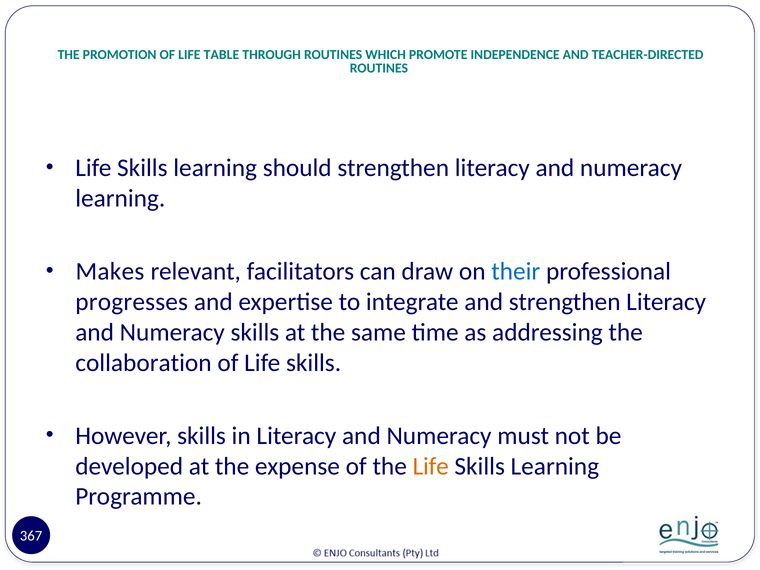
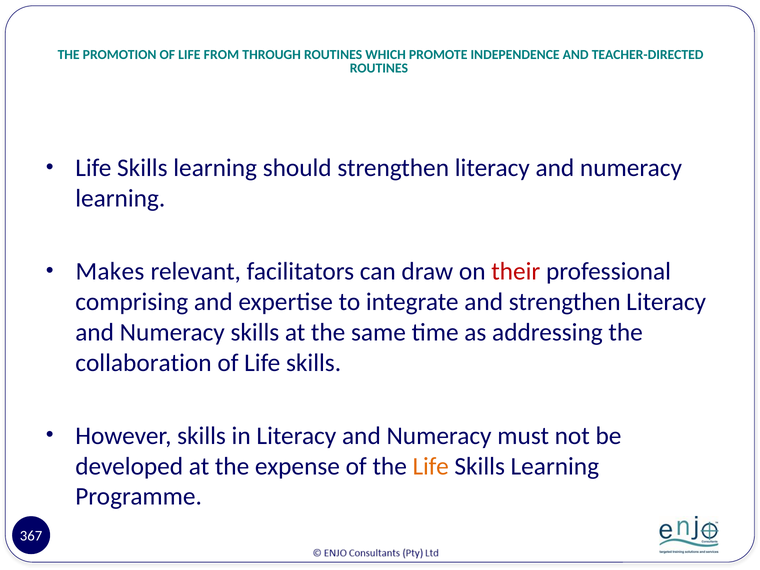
TABLE: TABLE -> FROM
their colour: blue -> red
progresses: progresses -> comprising
